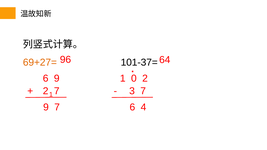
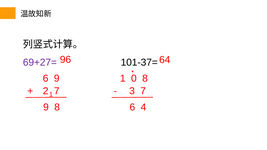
69+27= colour: orange -> purple
0 2: 2 -> 8
9 7: 7 -> 8
